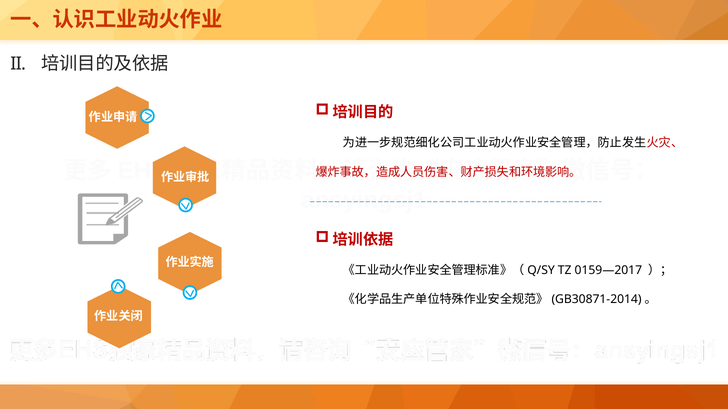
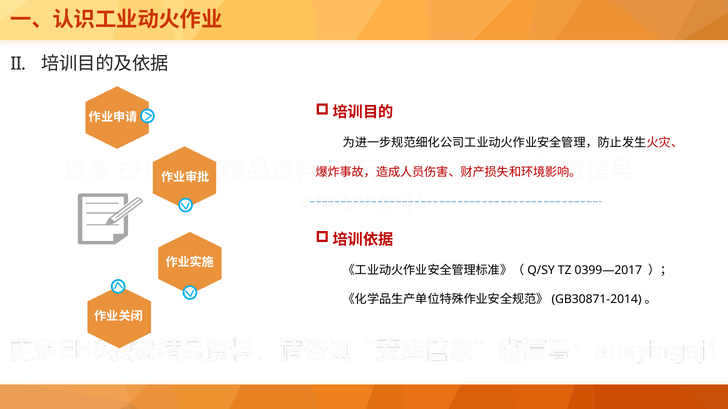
0159—2017: 0159—2017 -> 0399—2017
